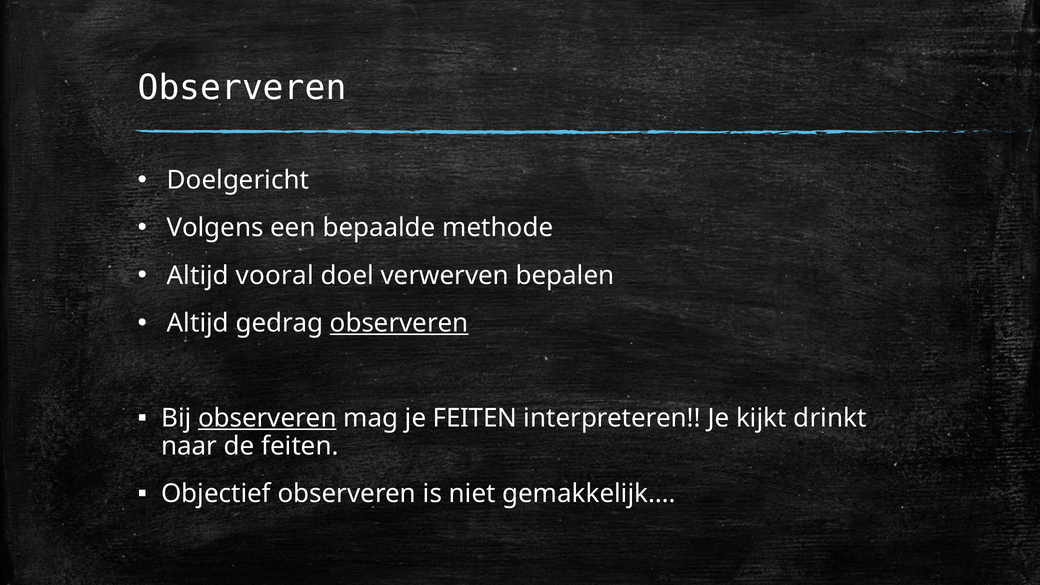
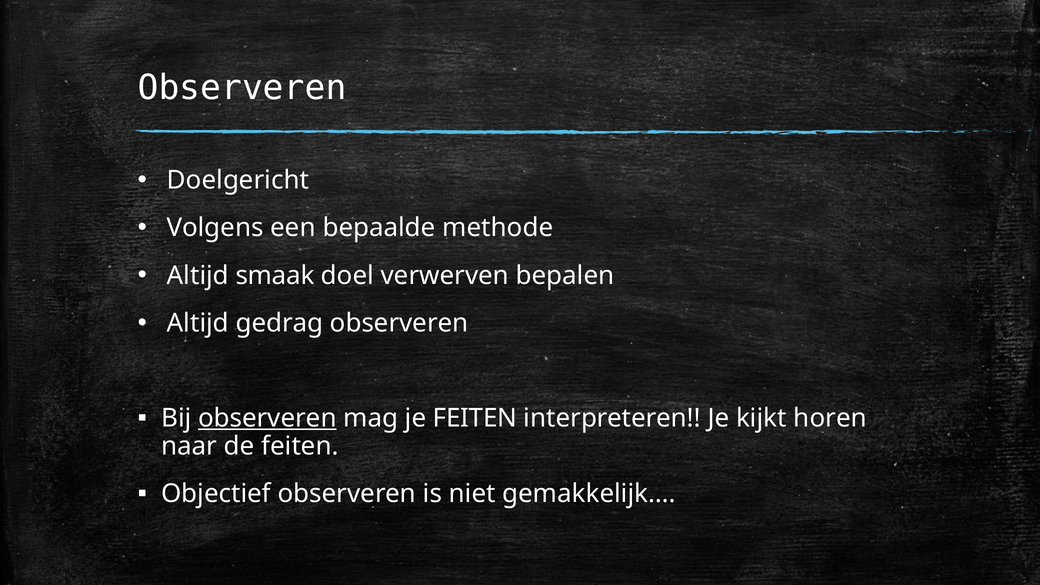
vooral: vooral -> smaak
observeren at (399, 323) underline: present -> none
drinkt: drinkt -> horen
